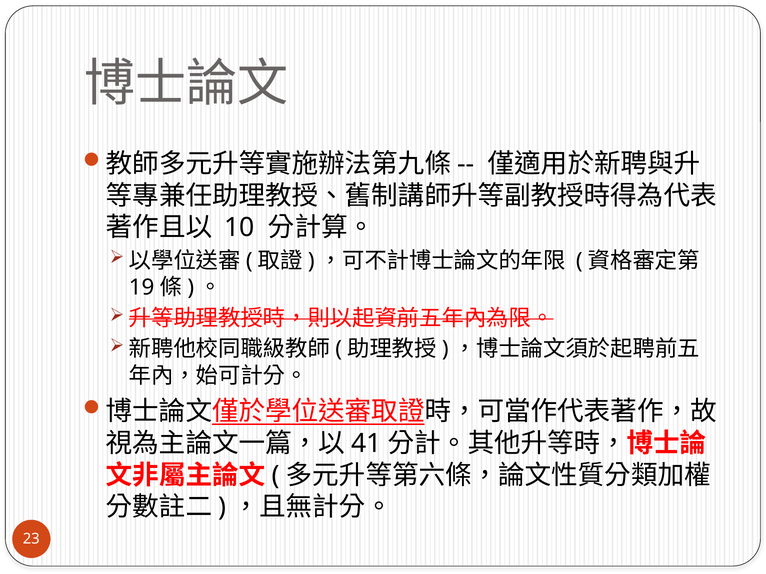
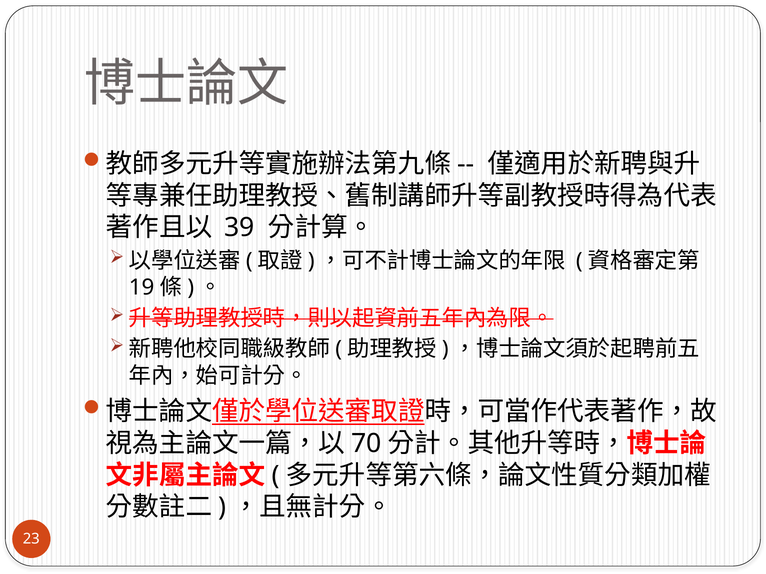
10: 10 -> 39
41: 41 -> 70
